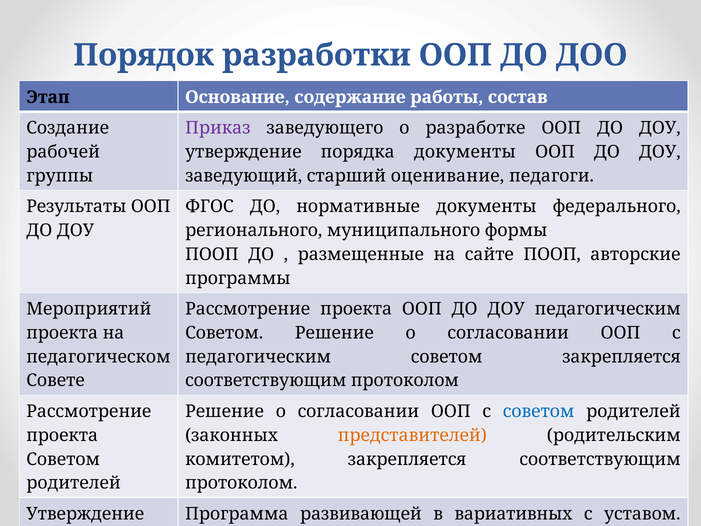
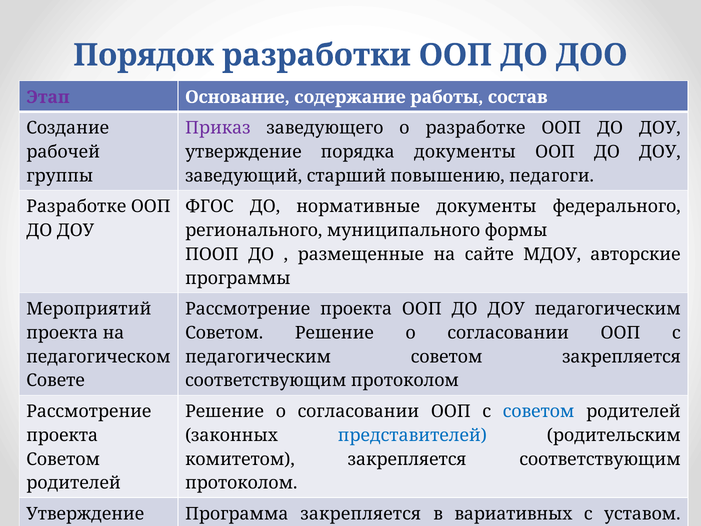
Этап colour: black -> purple
оценивание: оценивание -> повышению
Результаты at (76, 207): Результаты -> Разработке
сайте ПООП: ПООП -> МДОУ
представителей colour: orange -> blue
Программа развивающей: развивающей -> закрепляется
